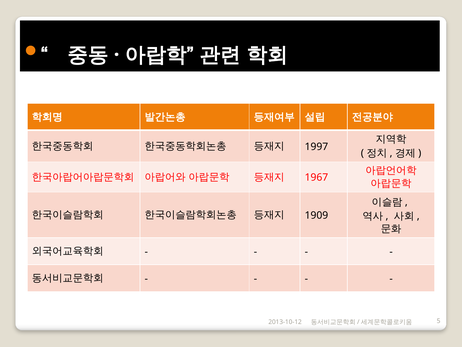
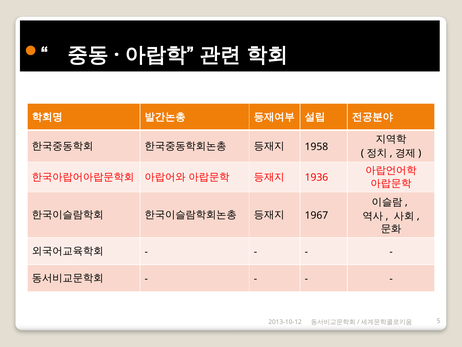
1997: 1997 -> 1958
1967: 1967 -> 1936
1909: 1909 -> 1967
